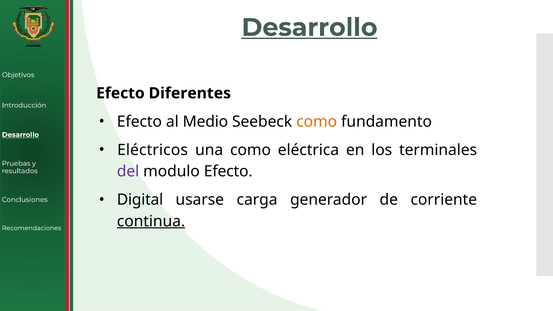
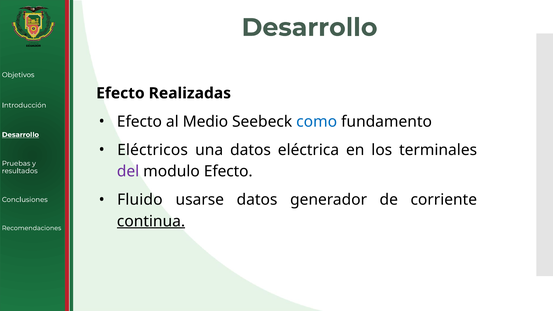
Desarrollo at (309, 27) underline: present -> none
Diferentes: Diferentes -> Realizadas
como at (317, 122) colour: orange -> blue
una como: como -> datos
Digital: Digital -> Fluido
usarse carga: carga -> datos
